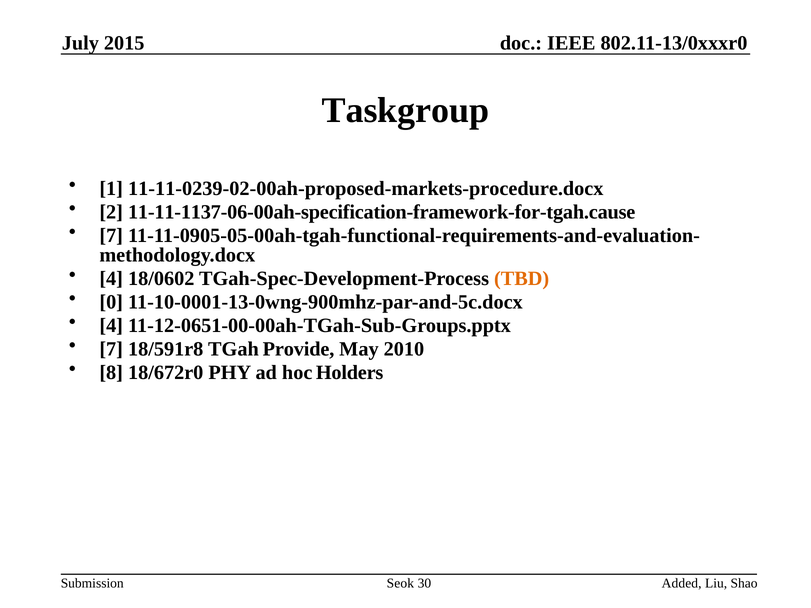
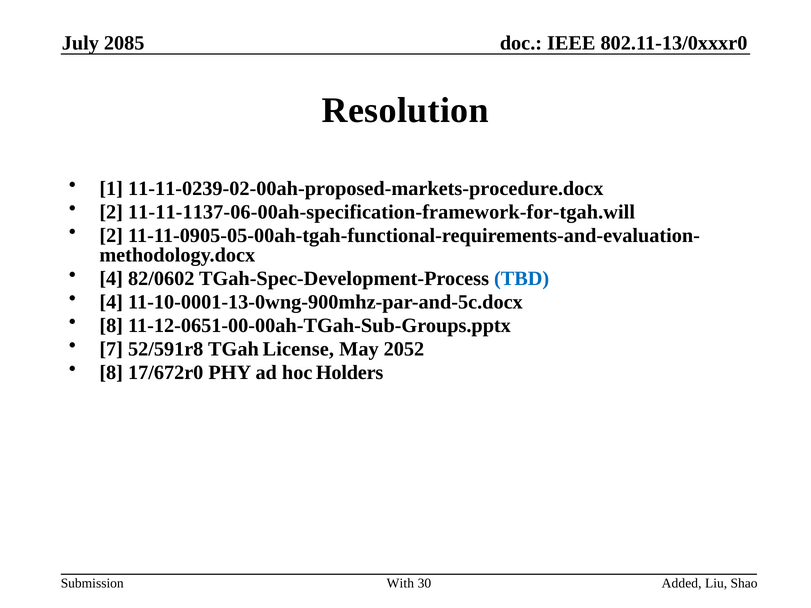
2015: 2015 -> 2085
Taskgroup: Taskgroup -> Resolution
11-11-1137-06-00ah-specification-framework-for-tgah.cause: 11-11-1137-06-00ah-specification-framework-for-tgah.cause -> 11-11-1137-06-00ah-specification-framework-for-tgah.will
7 at (111, 236): 7 -> 2
18/0602: 18/0602 -> 82/0602
TBD colour: orange -> blue
0 at (111, 302): 0 -> 4
4 at (111, 326): 4 -> 8
18/591r8: 18/591r8 -> 52/591r8
Provide: Provide -> License
2010: 2010 -> 2052
18/672r0: 18/672r0 -> 17/672r0
Seok: Seok -> With
